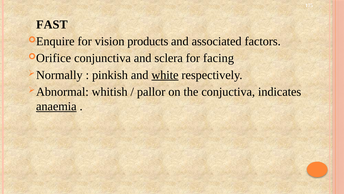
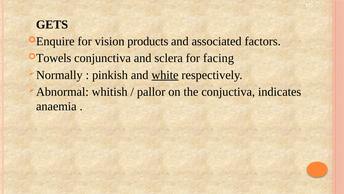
FAST: FAST -> GETS
Orifice: Orifice -> Towels
anaemia underline: present -> none
